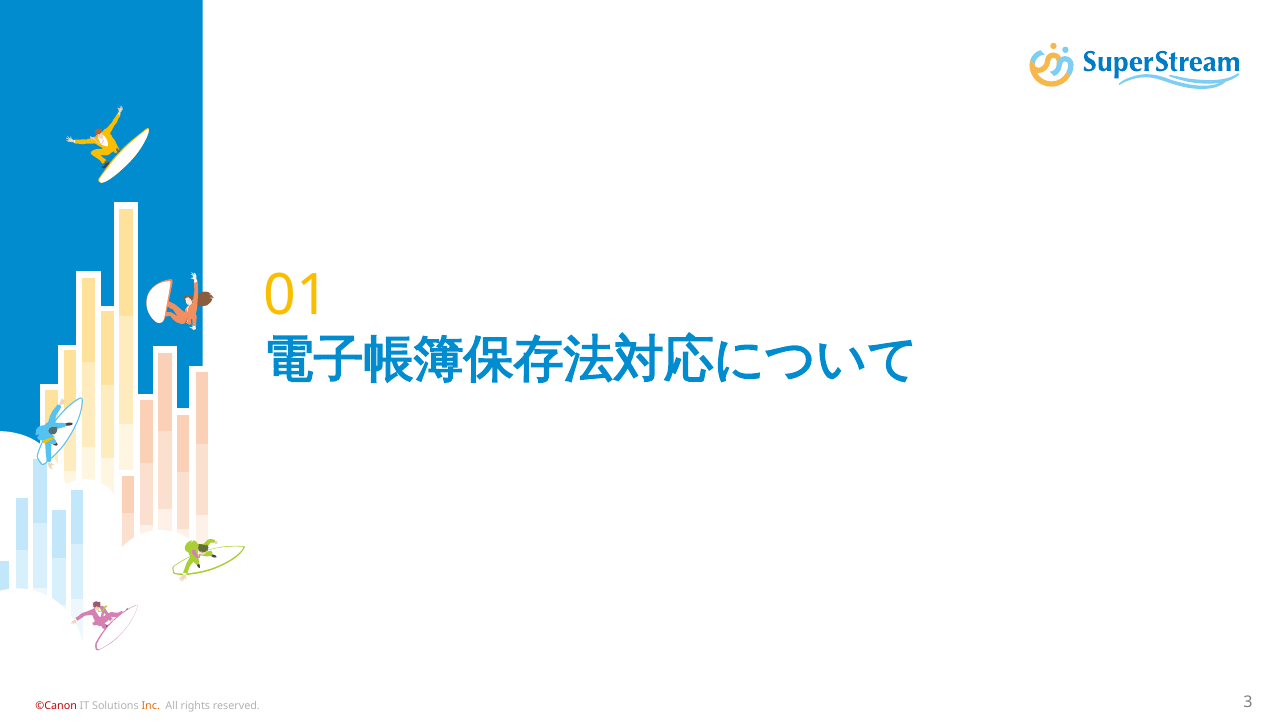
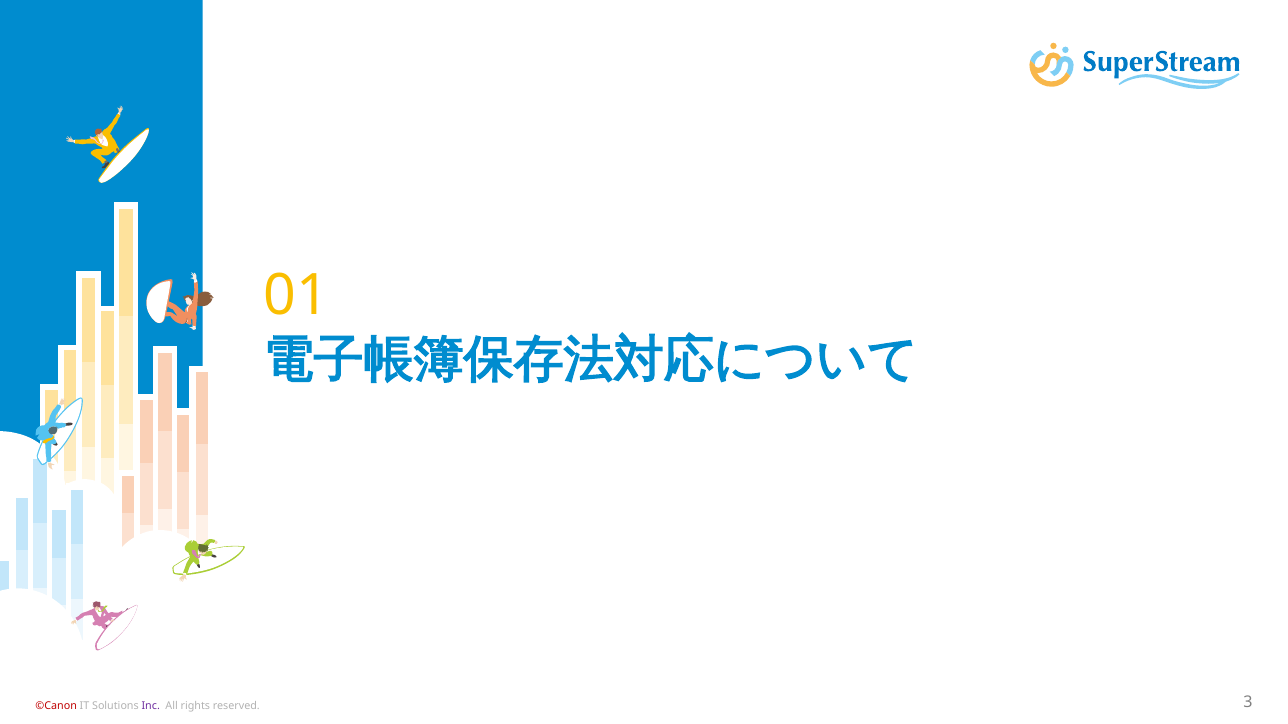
Inc colour: orange -> purple
